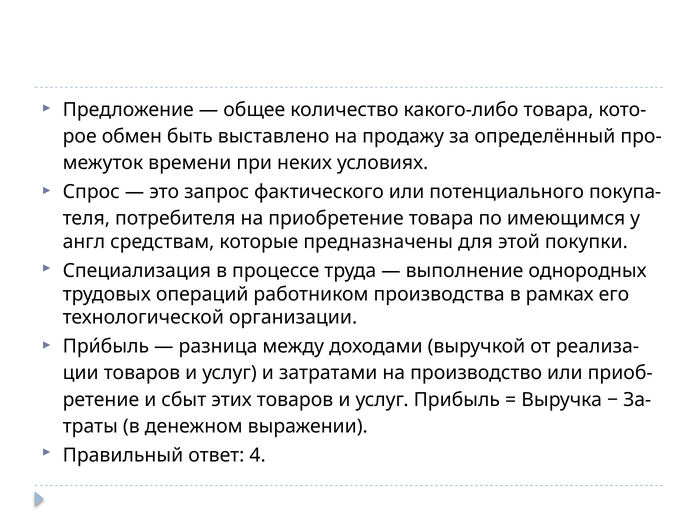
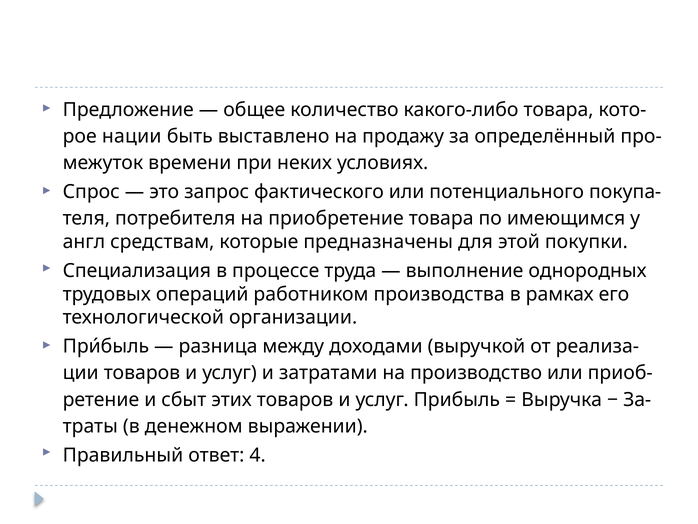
обмен: обмен -> нации
